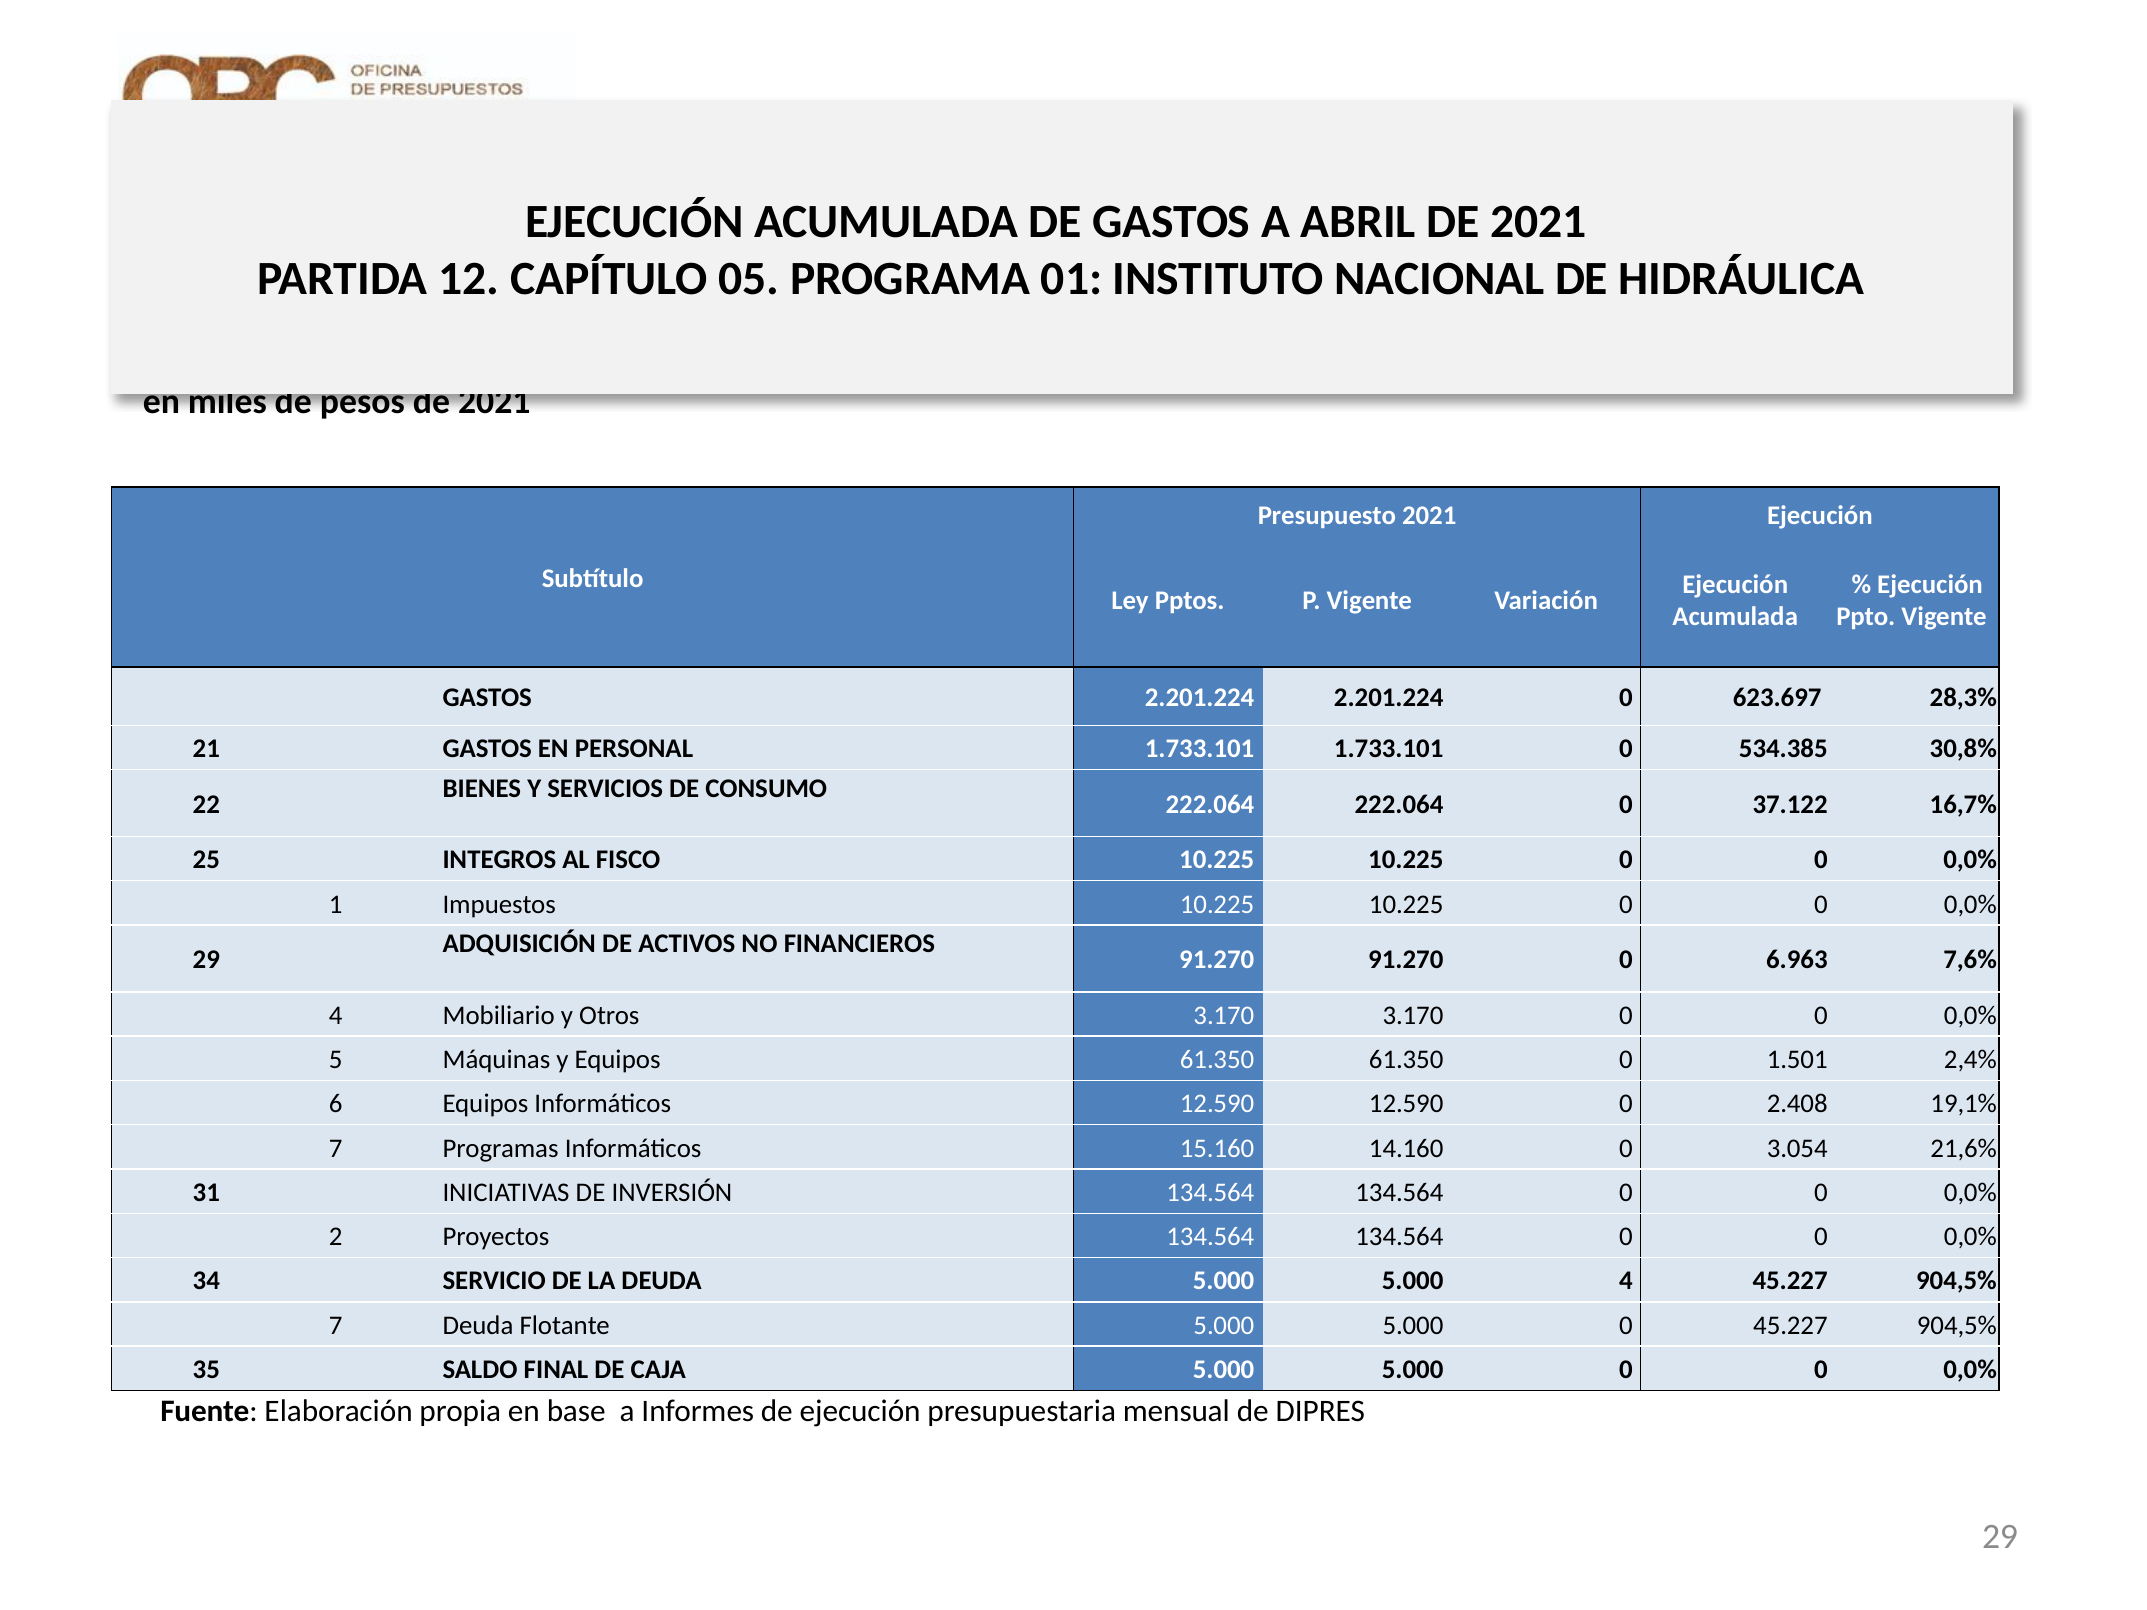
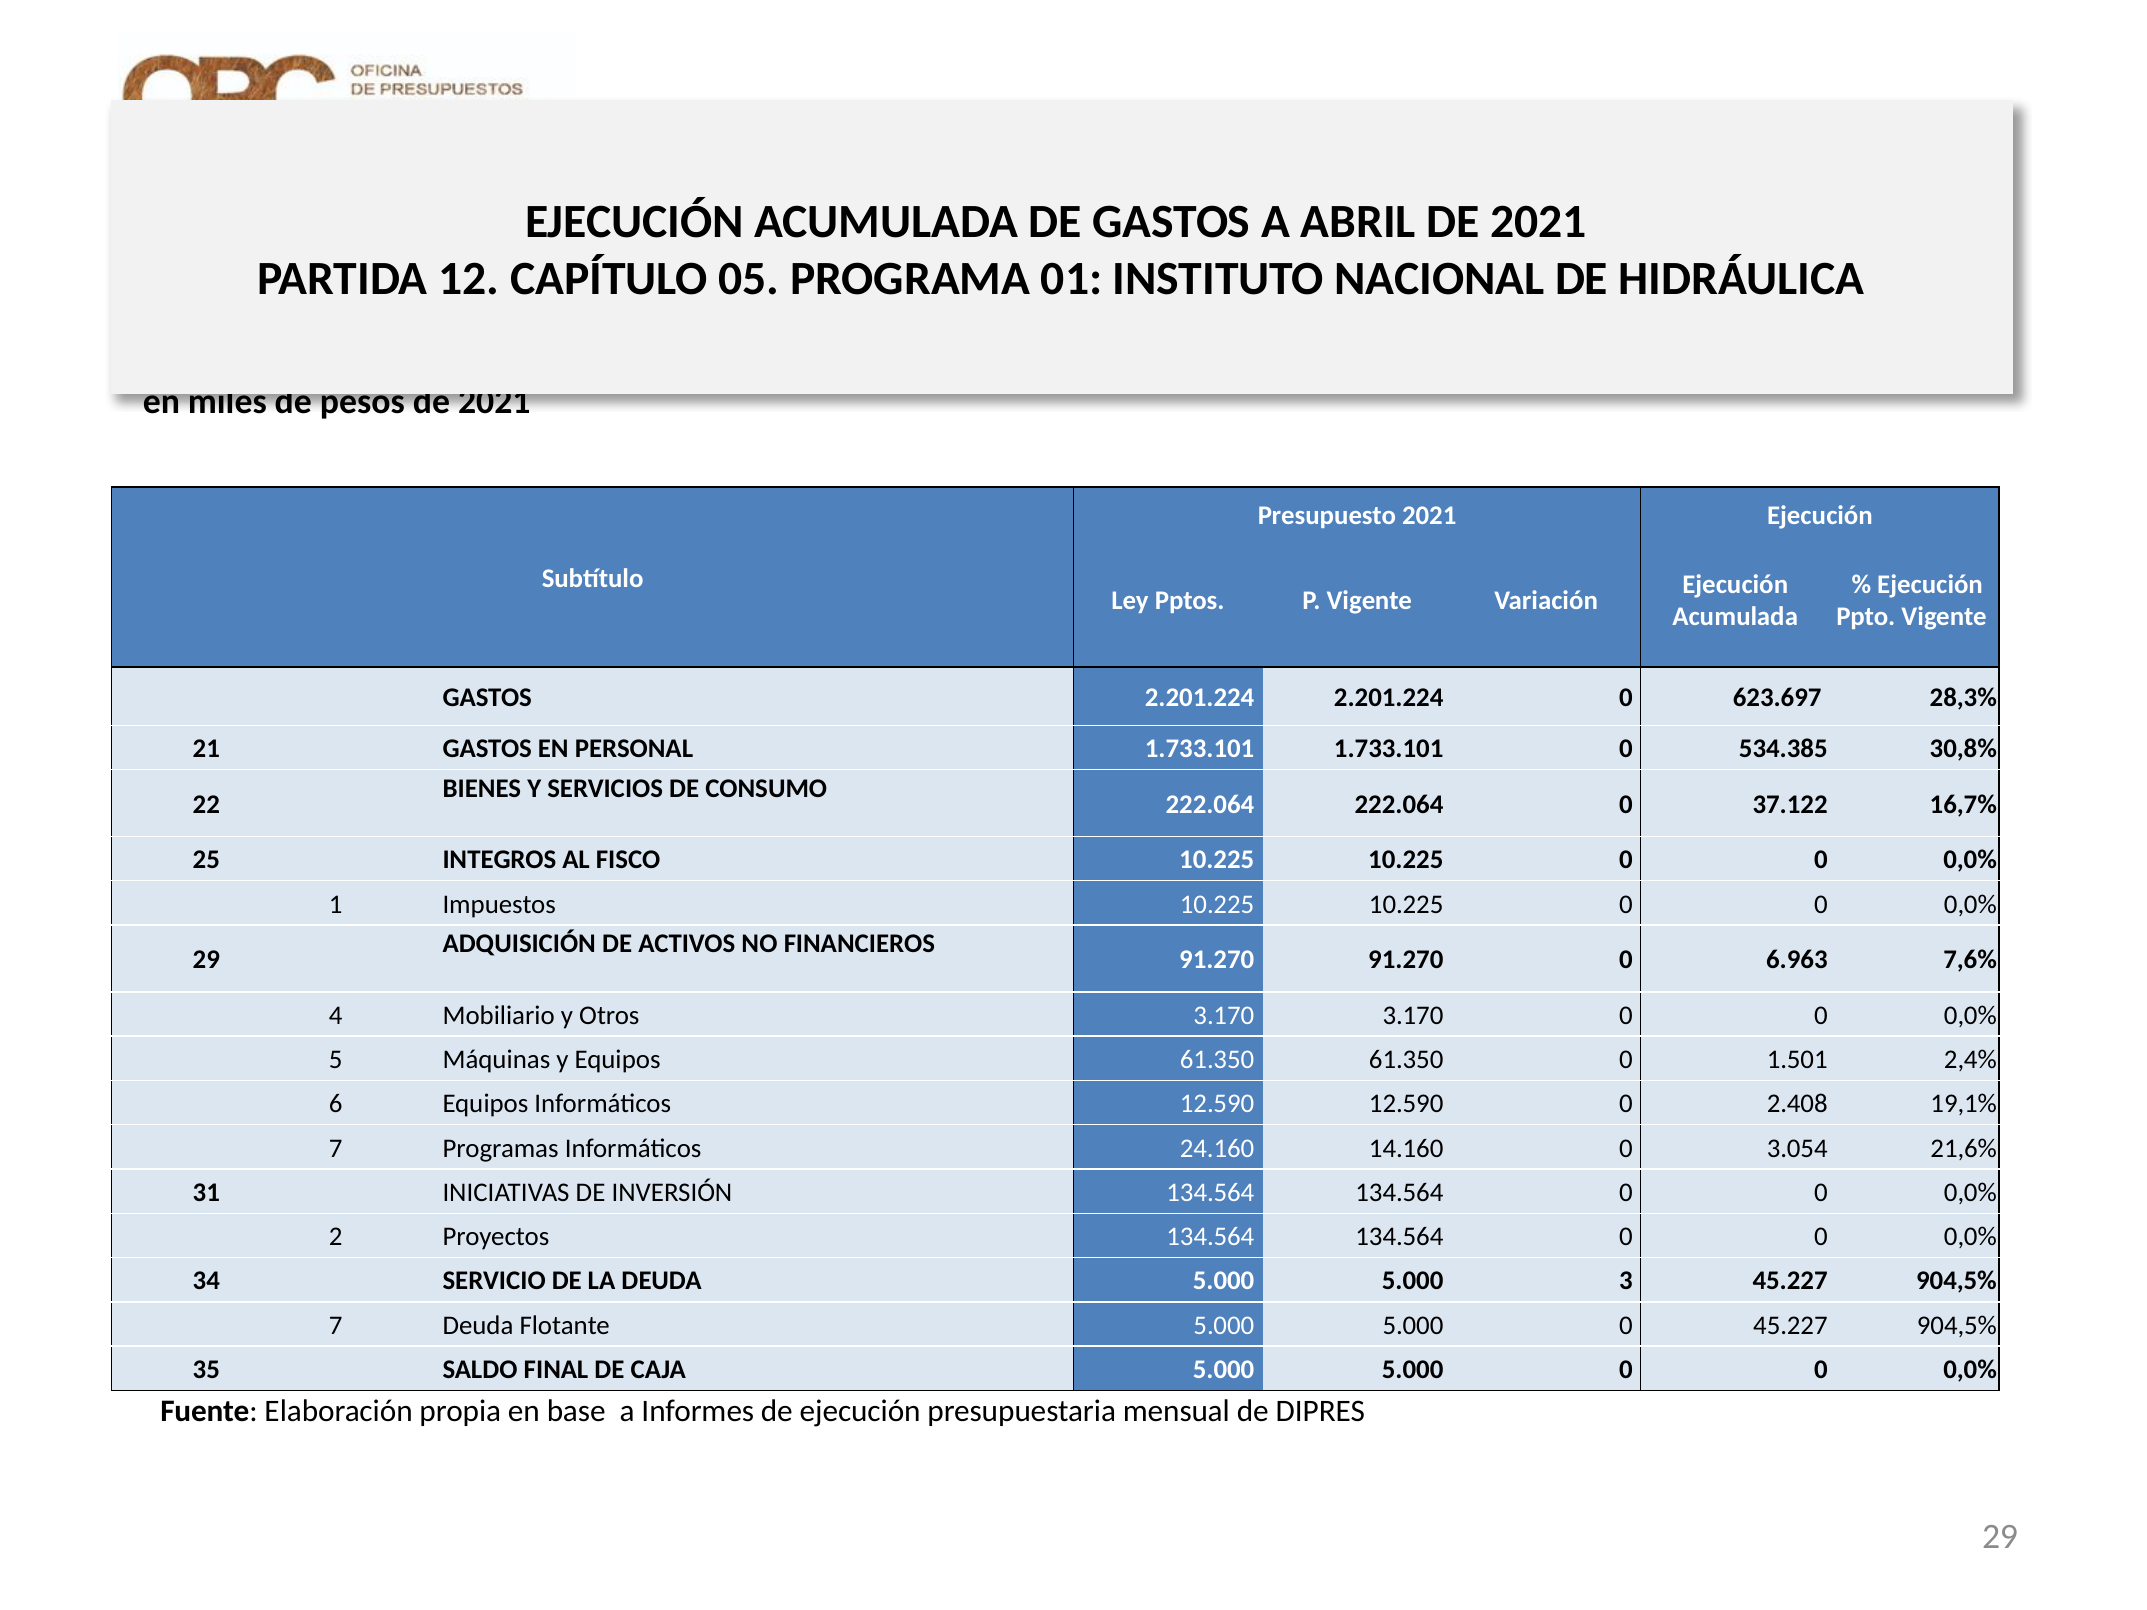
15.160: 15.160 -> 24.160
5.000 4: 4 -> 3
